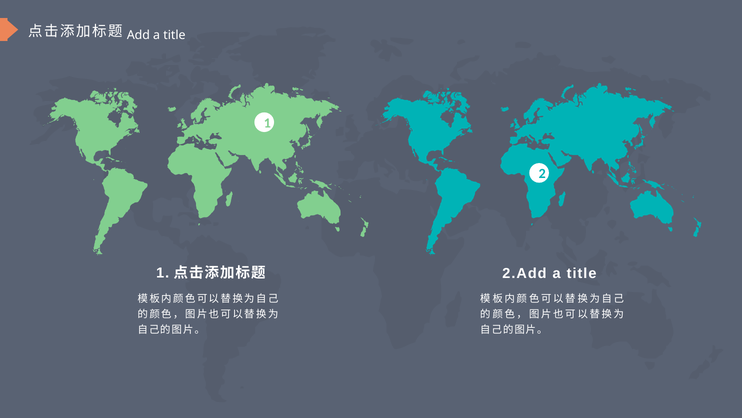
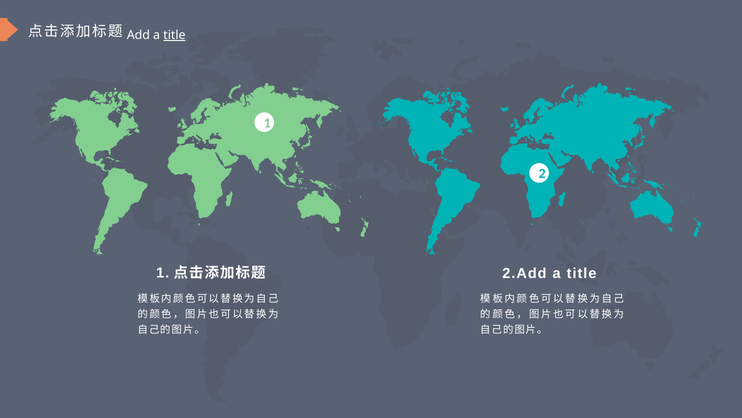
title at (174, 35) underline: none -> present
